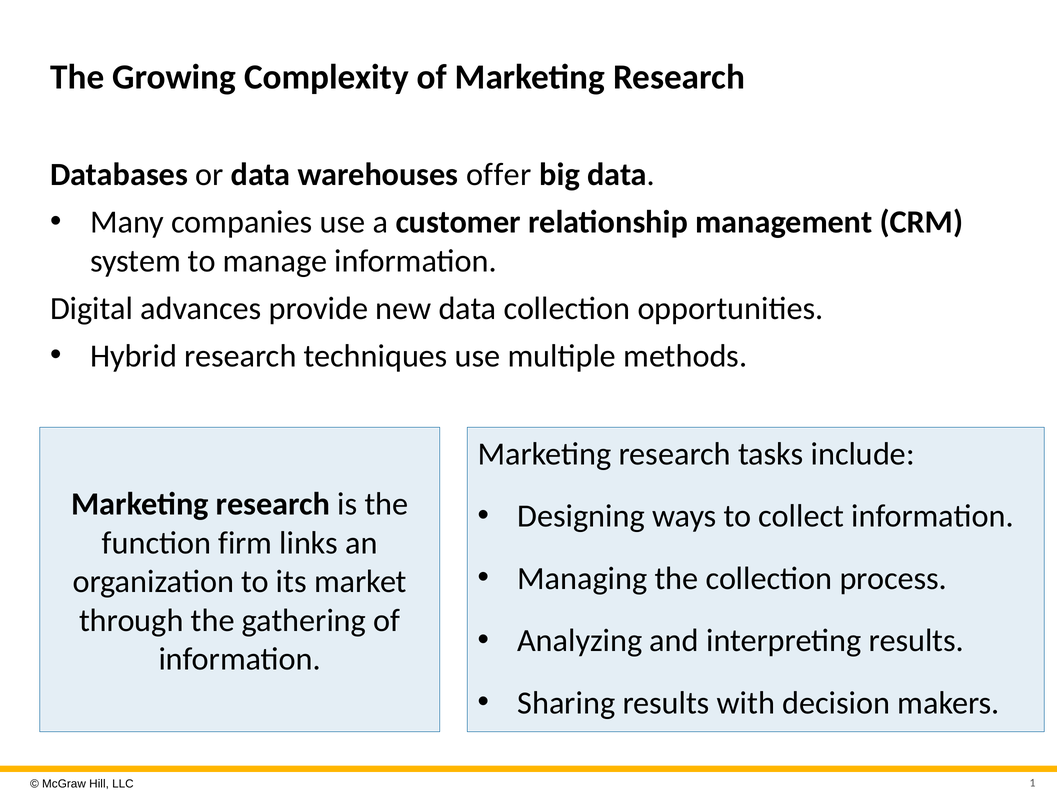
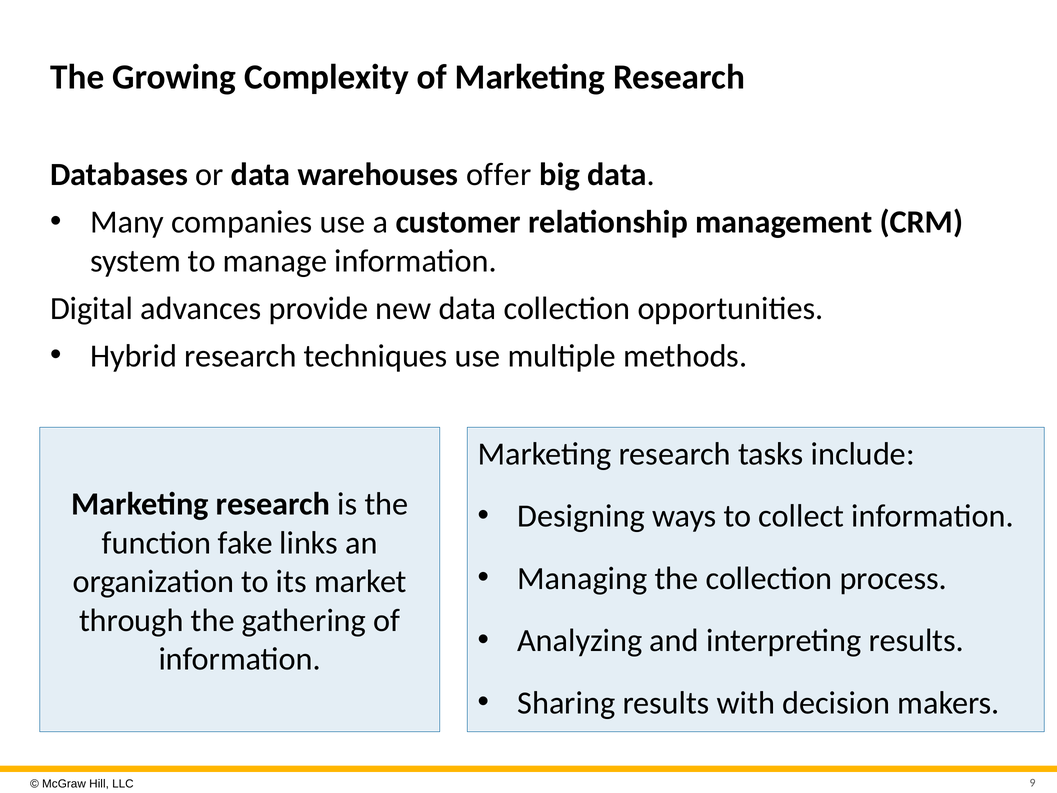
firm: firm -> fake
1: 1 -> 9
